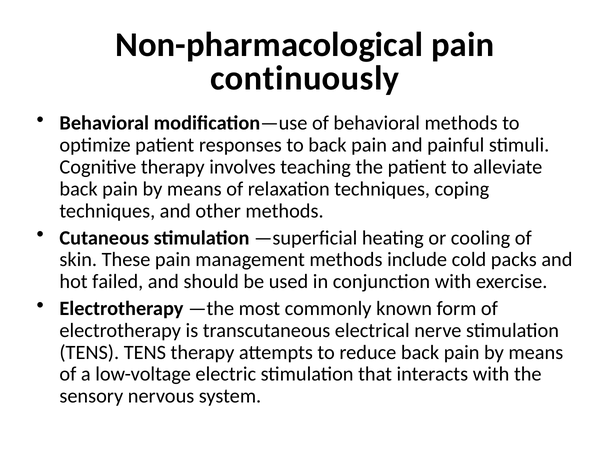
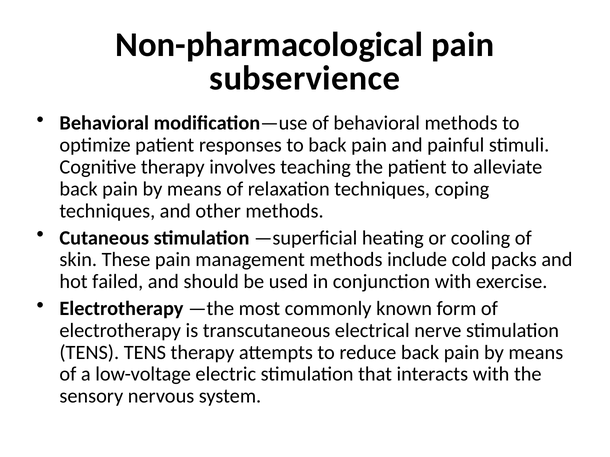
continuously: continuously -> subservience
